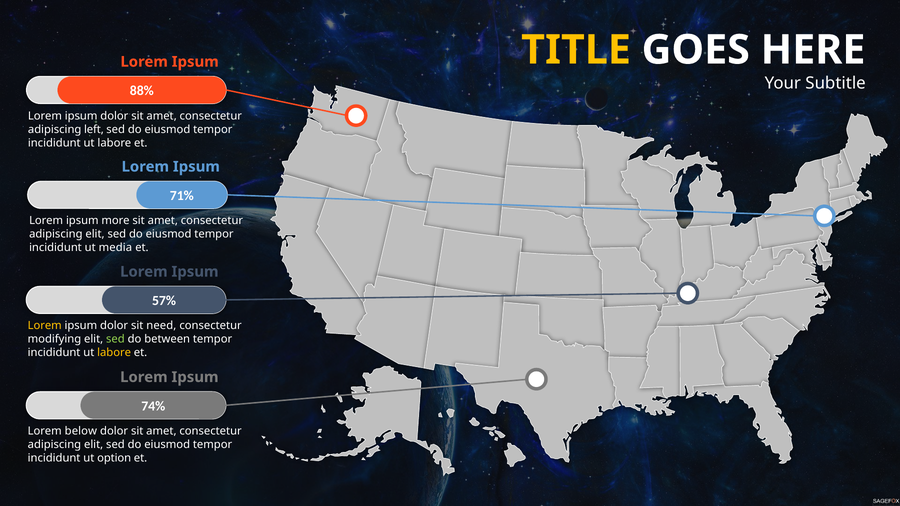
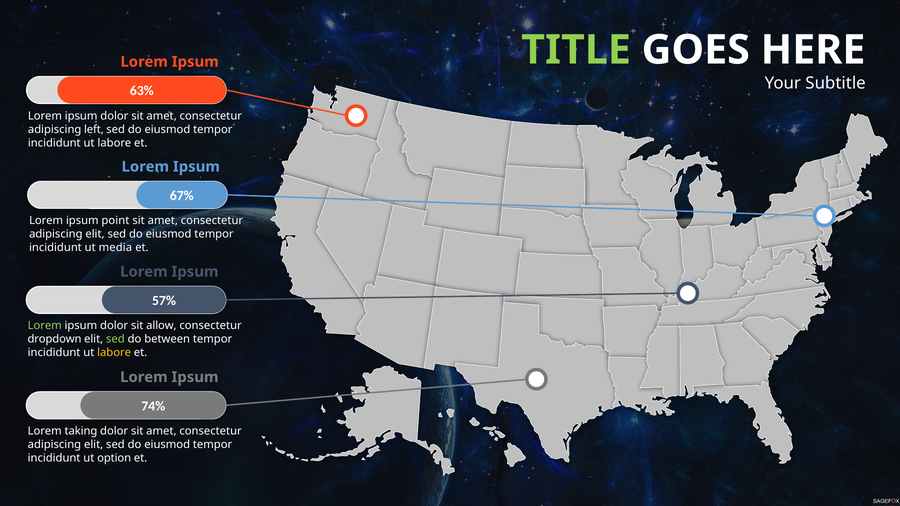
TITLE colour: yellow -> light green
88%: 88% -> 63%
71%: 71% -> 67%
more: more -> point
Lorem at (45, 326) colour: yellow -> light green
need: need -> allow
modifying: modifying -> dropdown
below: below -> taking
